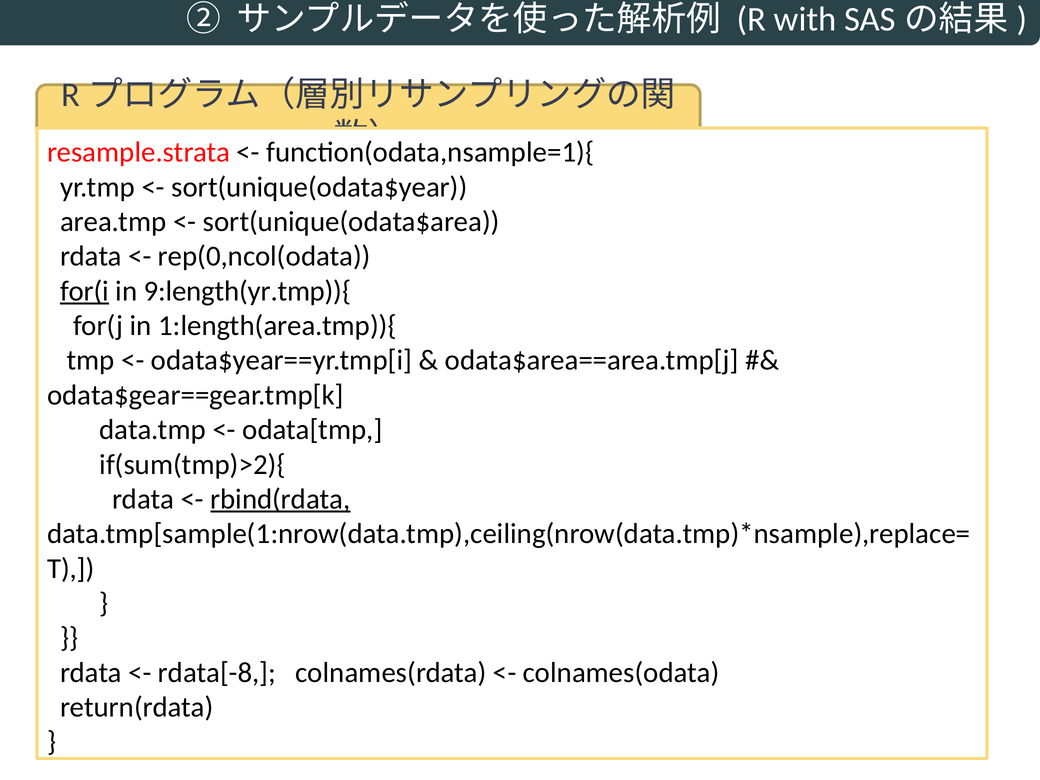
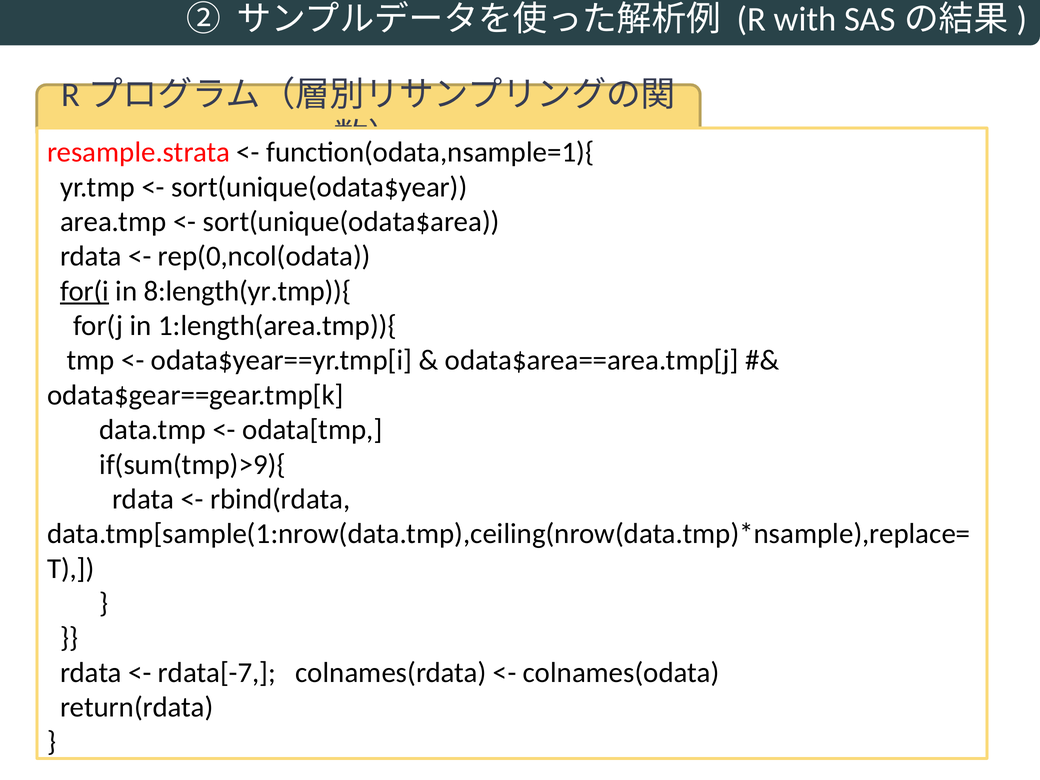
9:length(yr.tmp)){: 9:length(yr.tmp)){ -> 8:length(yr.tmp)){
if(sum(tmp)>2){: if(sum(tmp)>2){ -> if(sum(tmp)>9){
rbind(rdata underline: present -> none
rdata[-8: rdata[-8 -> rdata[-7
